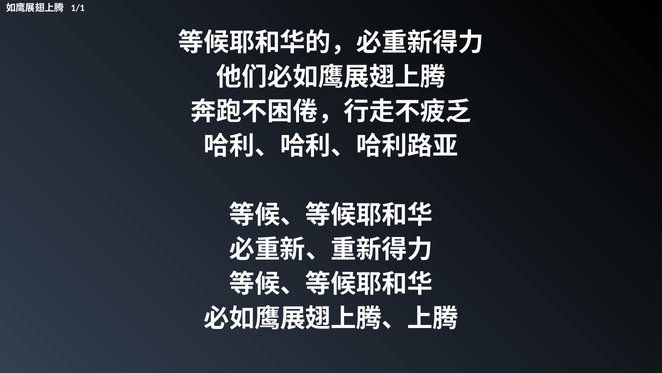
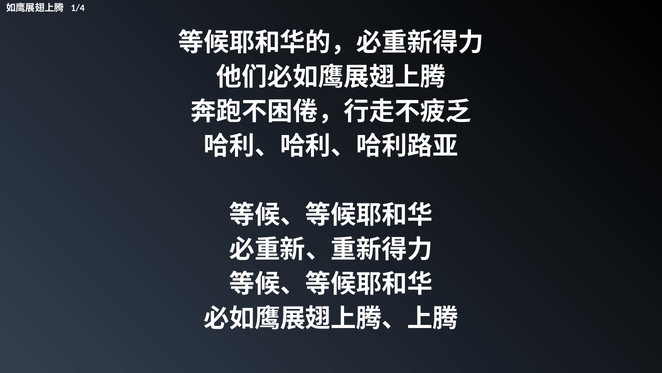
1/1: 1/1 -> 1/4
